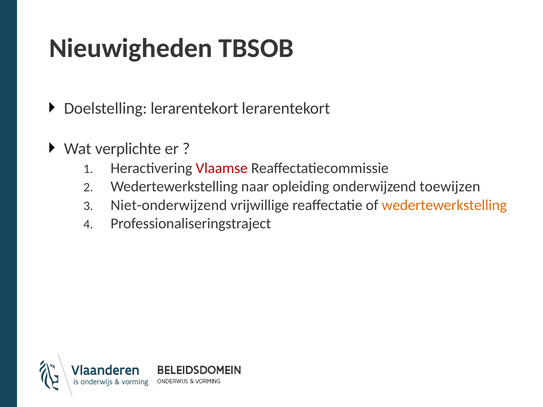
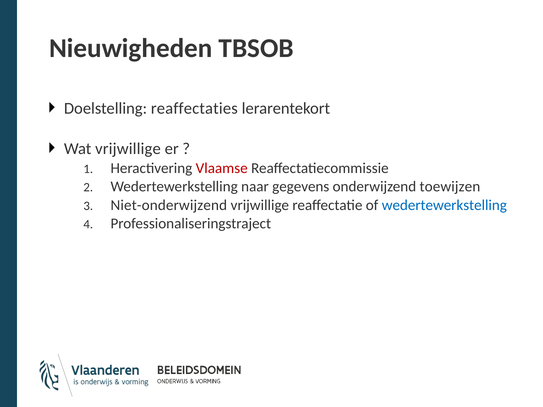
Doelstelling lerarentekort: lerarentekort -> reaffectaties
Wat verplichte: verplichte -> vrijwillige
opleiding: opleiding -> gegevens
wedertewerkstelling at (444, 205) colour: orange -> blue
